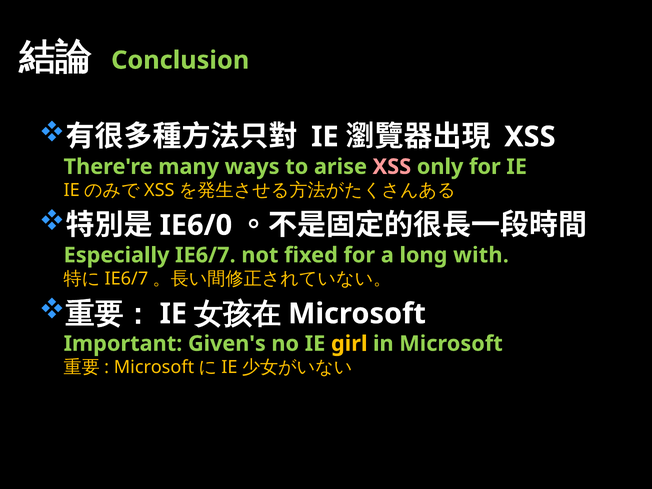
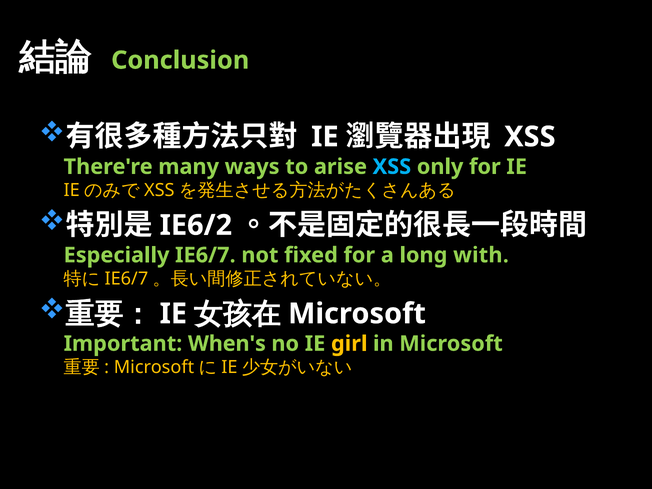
XSS at (392, 167) colour: pink -> light blue
IE6/0: IE6/0 -> IE6/2
Given's: Given's -> When's
